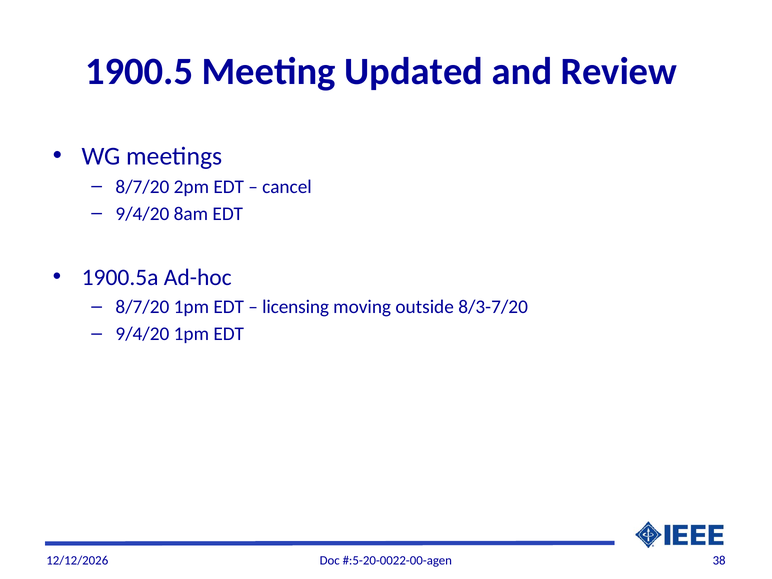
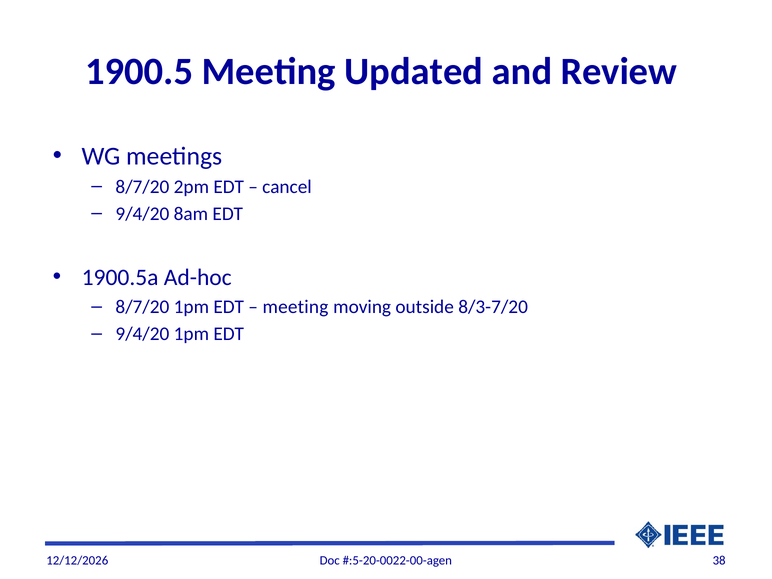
licensing at (296, 307): licensing -> meeting
